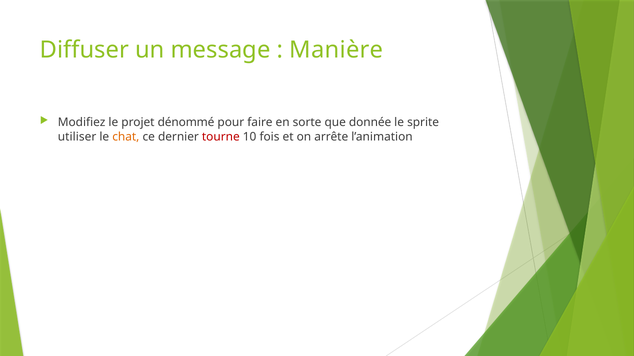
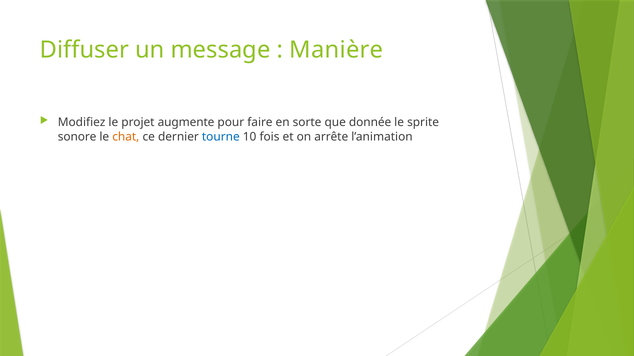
dénommé: dénommé -> augmente
utiliser: utiliser -> sonore
tourne colour: red -> blue
